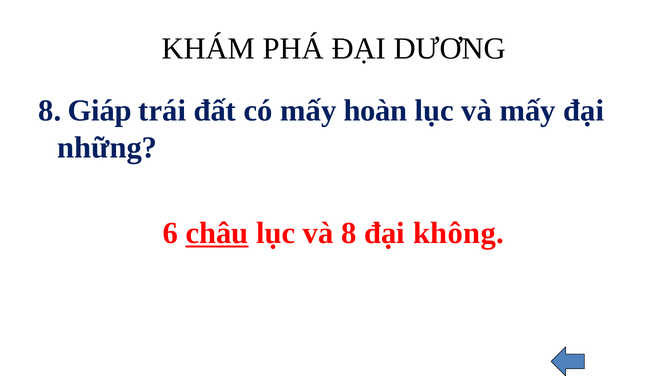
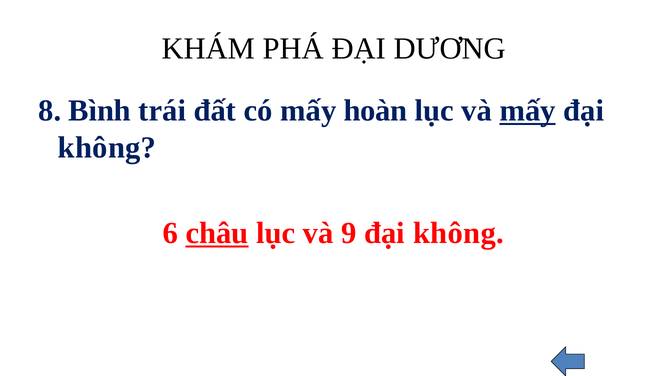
Giáp: Giáp -> Bình
mấy at (528, 111) underline: none -> present
những at (107, 147): những -> không
và 8: 8 -> 9
